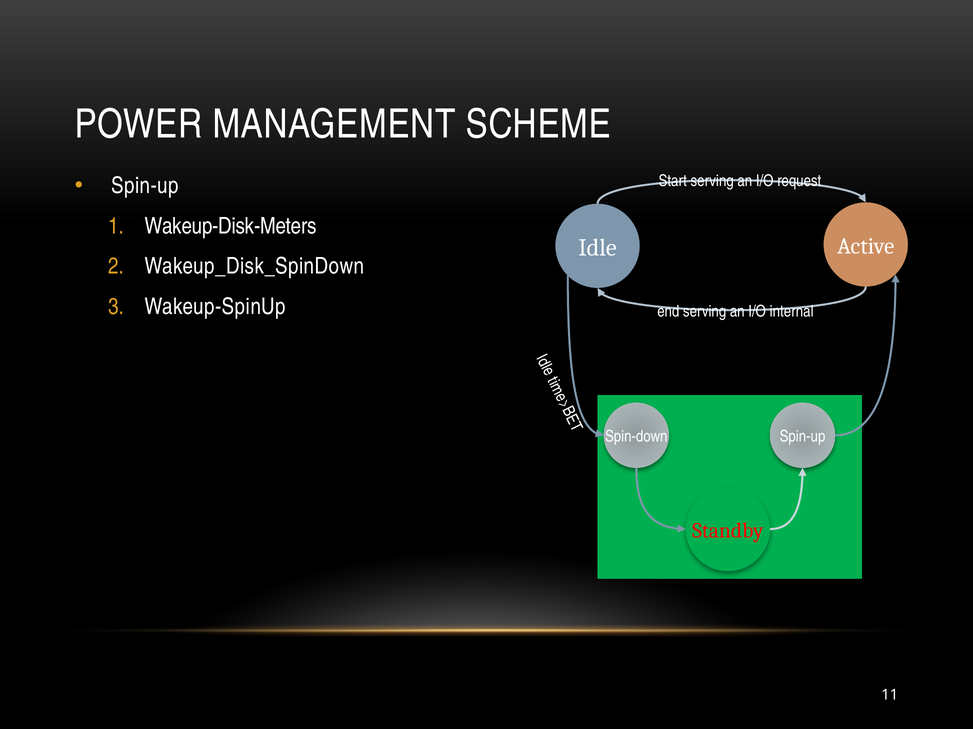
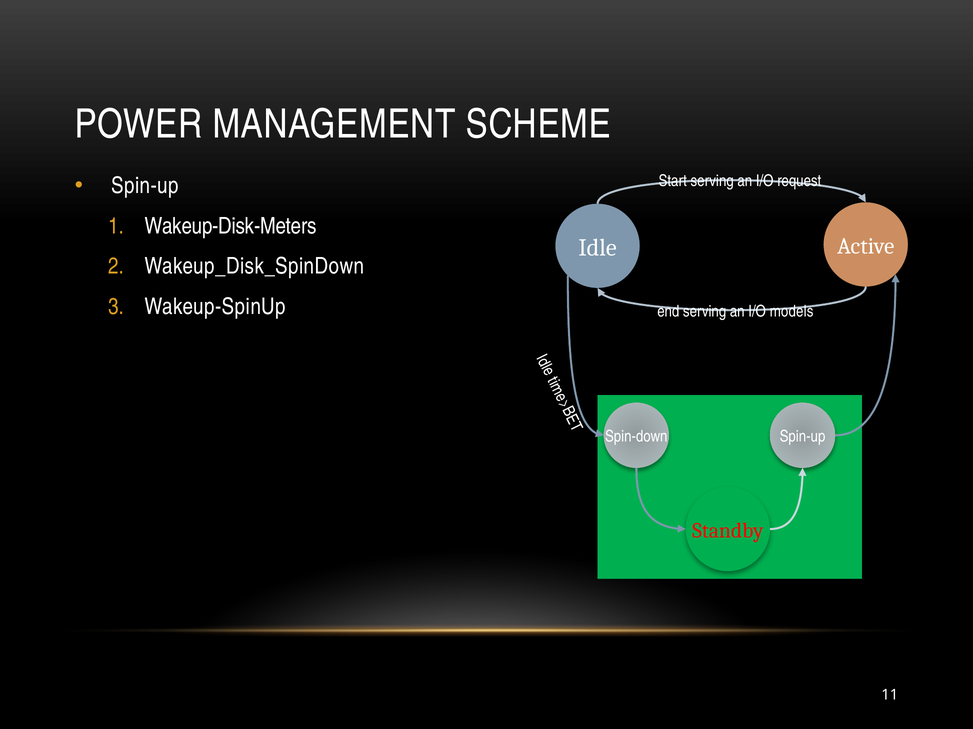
internal: internal -> models
